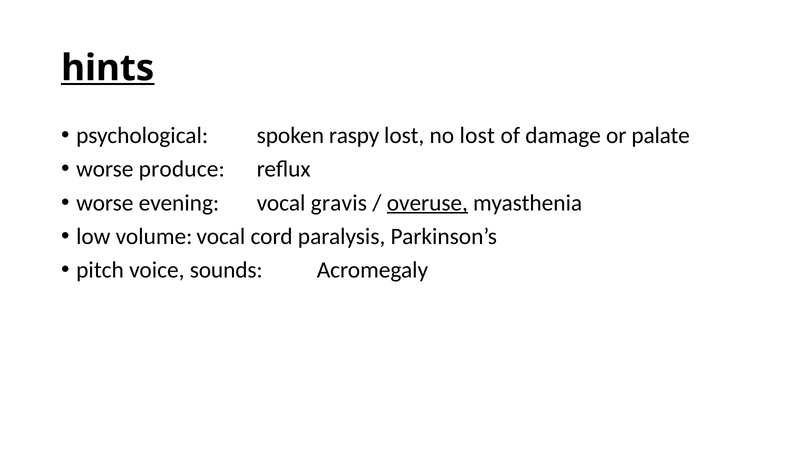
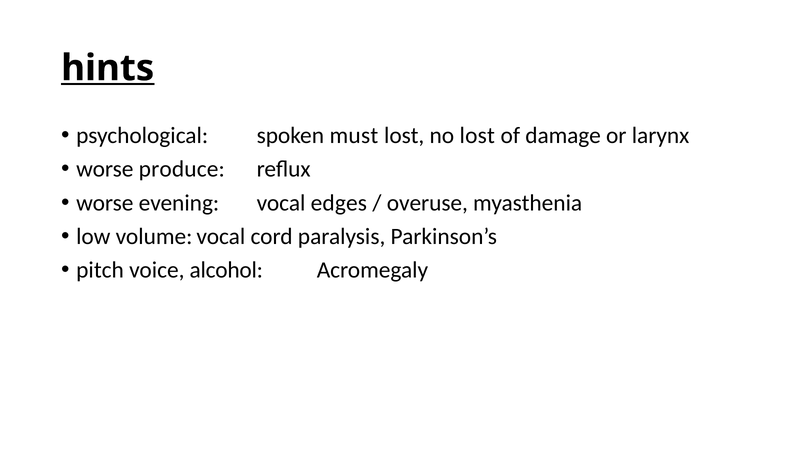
raspy: raspy -> must
palate: palate -> larynx
gravis: gravis -> edges
overuse underline: present -> none
sounds: sounds -> alcohol
